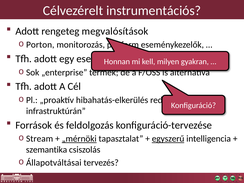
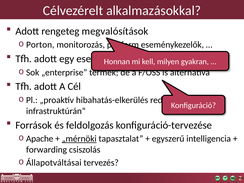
instrumentációs: instrumentációs -> alkalmazásokkal
Stream: Stream -> Apache
egyszerű underline: present -> none
szemantika: szemantika -> forwarding
